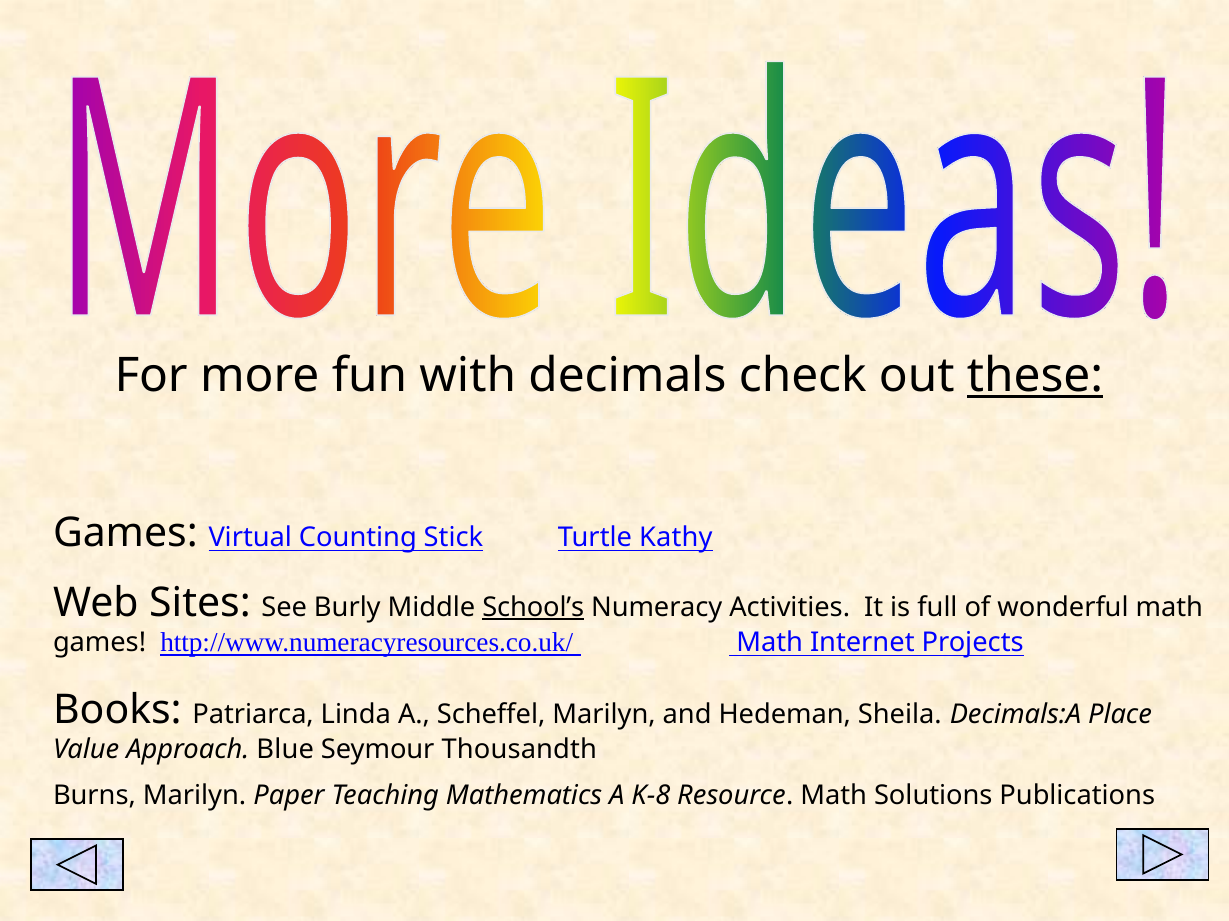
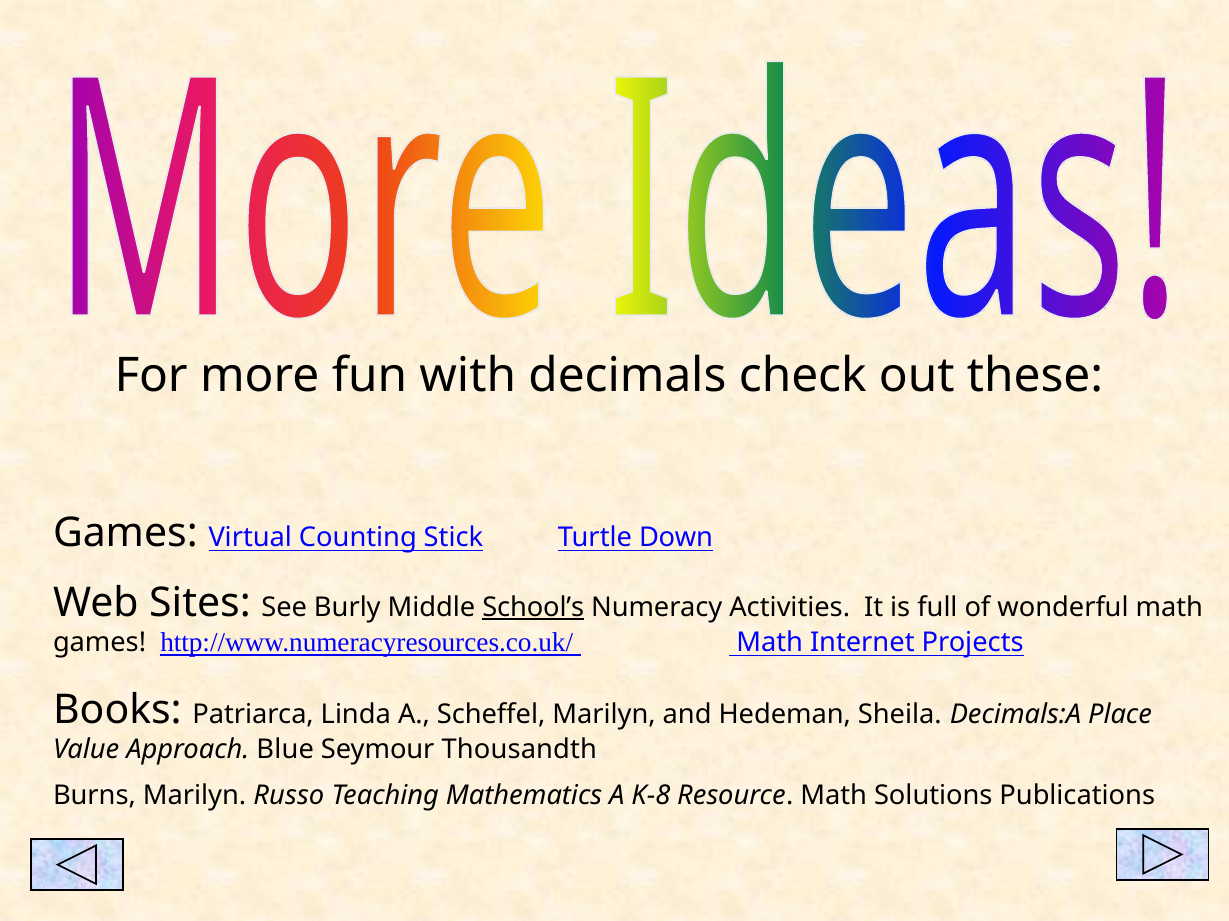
these underline: present -> none
Kathy: Kathy -> Down
Paper: Paper -> Russo
